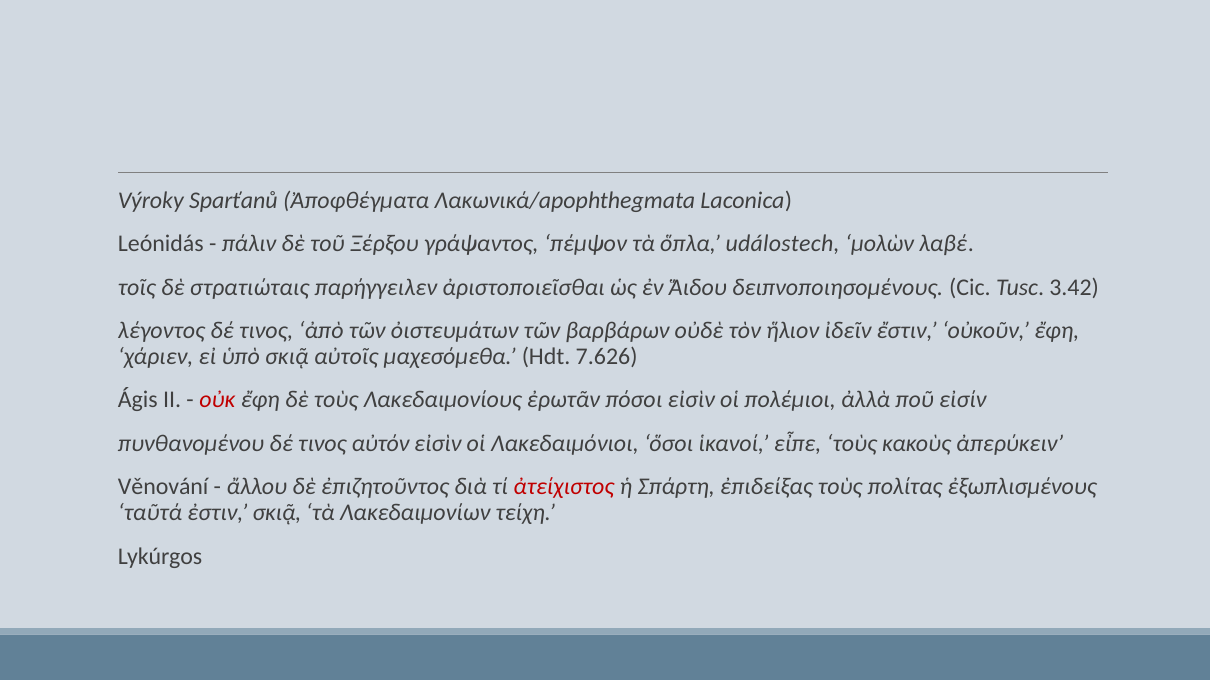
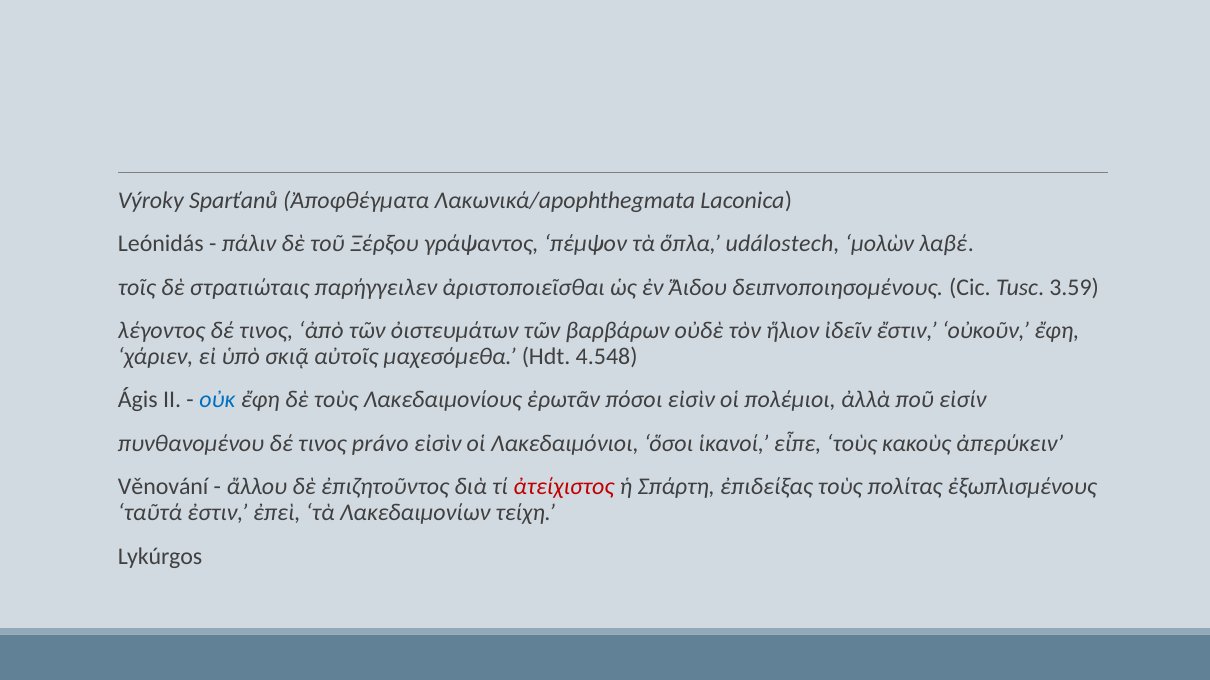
3.42: 3.42 -> 3.59
7.626: 7.626 -> 4.548
οὐκ colour: red -> blue
αὐτόν: αὐτόν -> právo
ἐστιν σκιᾷ: σκιᾷ -> ἐπεὶ
